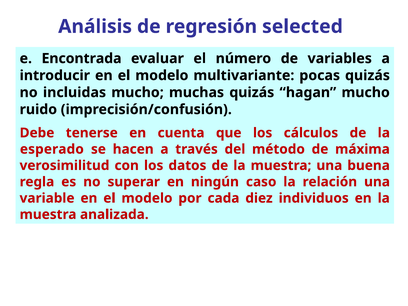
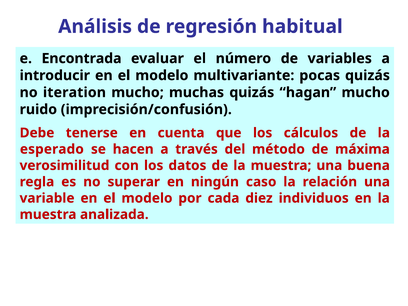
selected: selected -> habitual
incluidas: incluidas -> iteration
